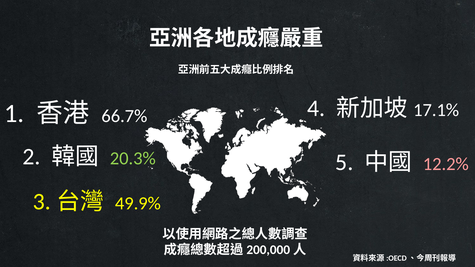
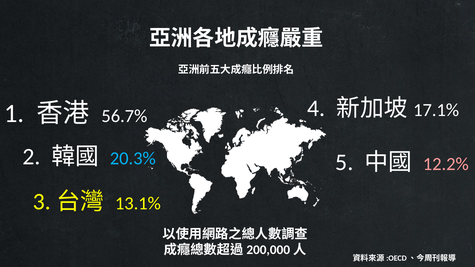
66.7%: 66.7% -> 56.7%
20.3% colour: light green -> light blue
49.9%: 49.9% -> 13.1%
